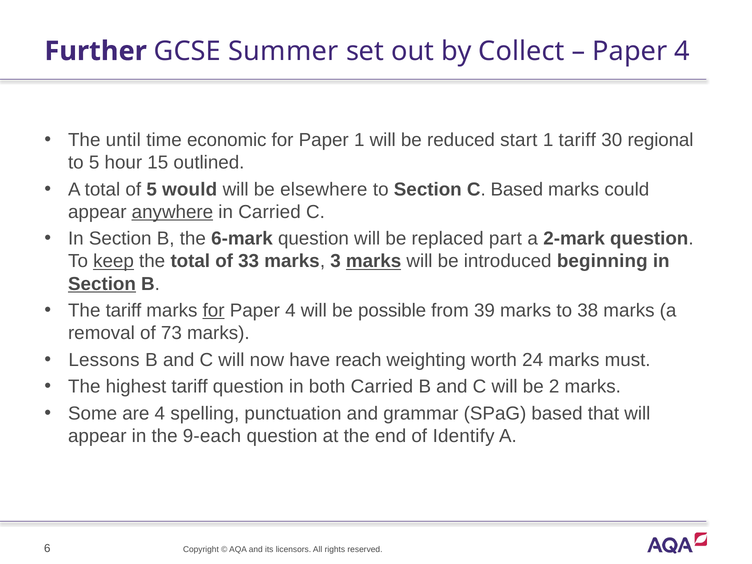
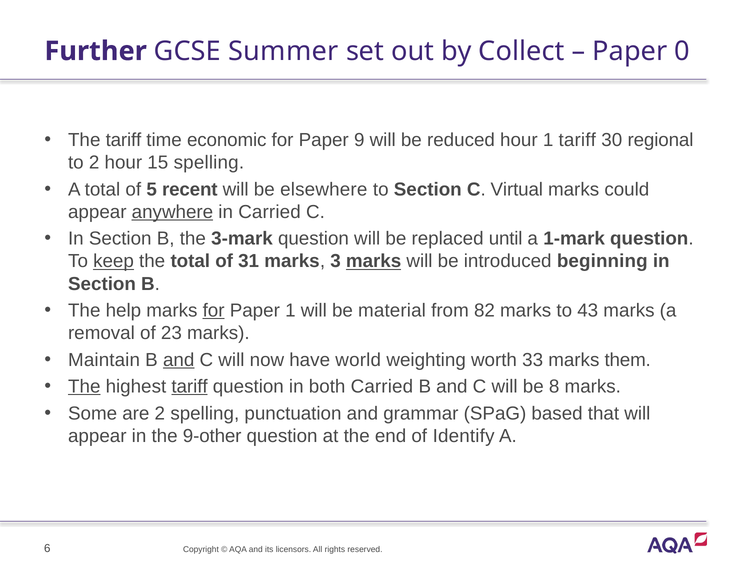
4 at (682, 51): 4 -> 0
The until: until -> tariff
Paper 1: 1 -> 9
reduced start: start -> hour
to 5: 5 -> 2
15 outlined: outlined -> spelling
would: would -> recent
C Based: Based -> Virtual
6-mark: 6-mark -> 3-mark
part: part -> until
2-mark: 2-mark -> 1-mark
33: 33 -> 31
Section at (102, 284) underline: present -> none
The tariff: tariff -> help
4 at (290, 311): 4 -> 1
possible: possible -> material
39: 39 -> 82
38: 38 -> 43
73: 73 -> 23
Lessons: Lessons -> Maintain
and at (179, 360) underline: none -> present
reach: reach -> world
24: 24 -> 33
must: must -> them
The at (84, 387) underline: none -> present
tariff at (190, 387) underline: none -> present
2: 2 -> 8
are 4: 4 -> 2
9-each: 9-each -> 9-other
